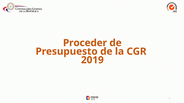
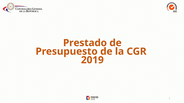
Proceder: Proceder -> Prestado
